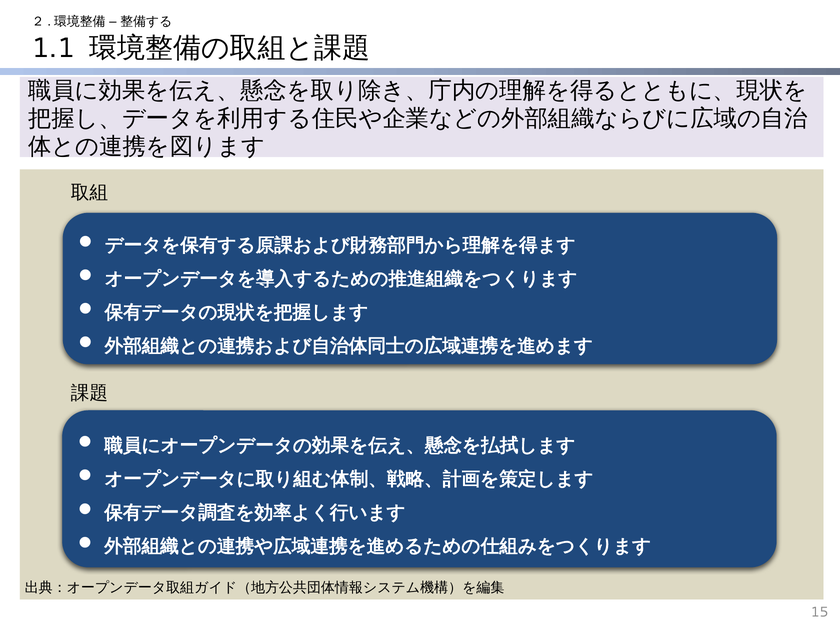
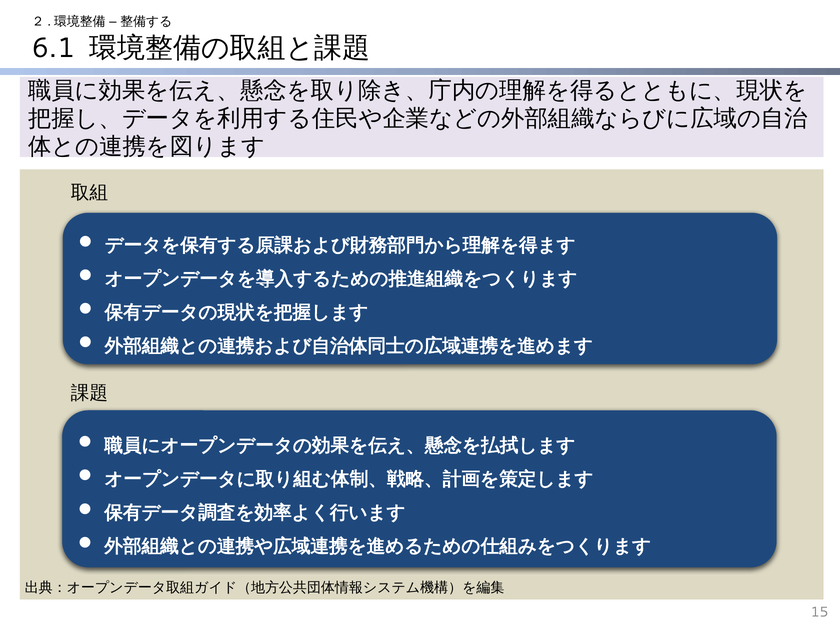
1.1: 1.1 -> 6.1
